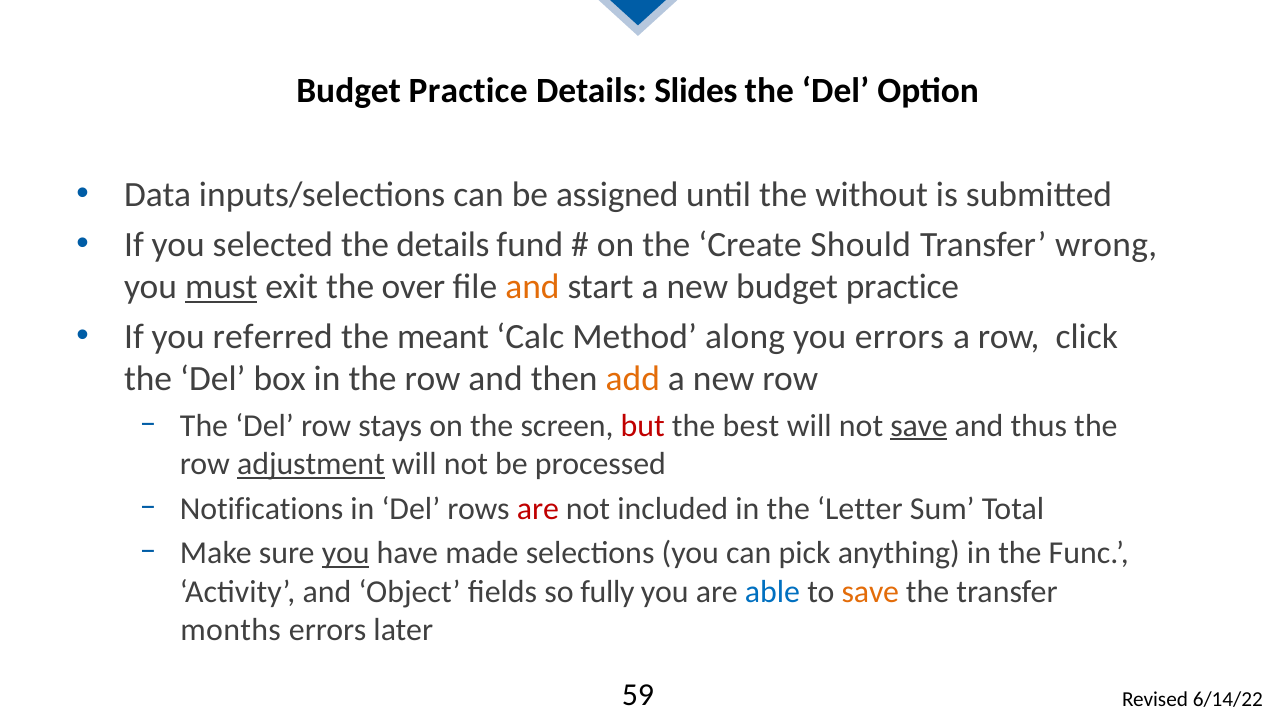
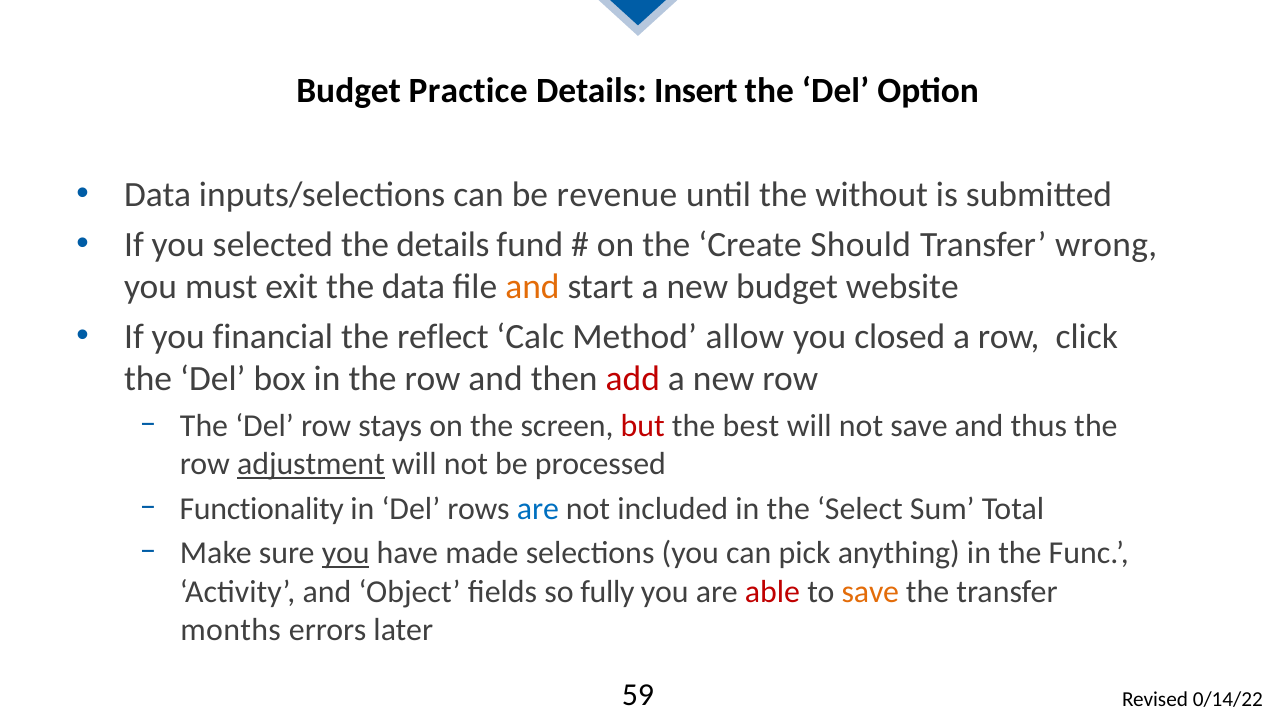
Slides: Slides -> Insert
assigned: assigned -> revenue
must underline: present -> none
the over: over -> data
new budget practice: practice -> website
referred: referred -> financial
meant: meant -> reflect
along: along -> allow
you errors: errors -> closed
add colour: orange -> red
save at (919, 426) underline: present -> none
Notifications: Notifications -> Functionality
are at (538, 508) colour: red -> blue
Letter: Letter -> Select
able colour: blue -> red
6/14/22: 6/14/22 -> 0/14/22
